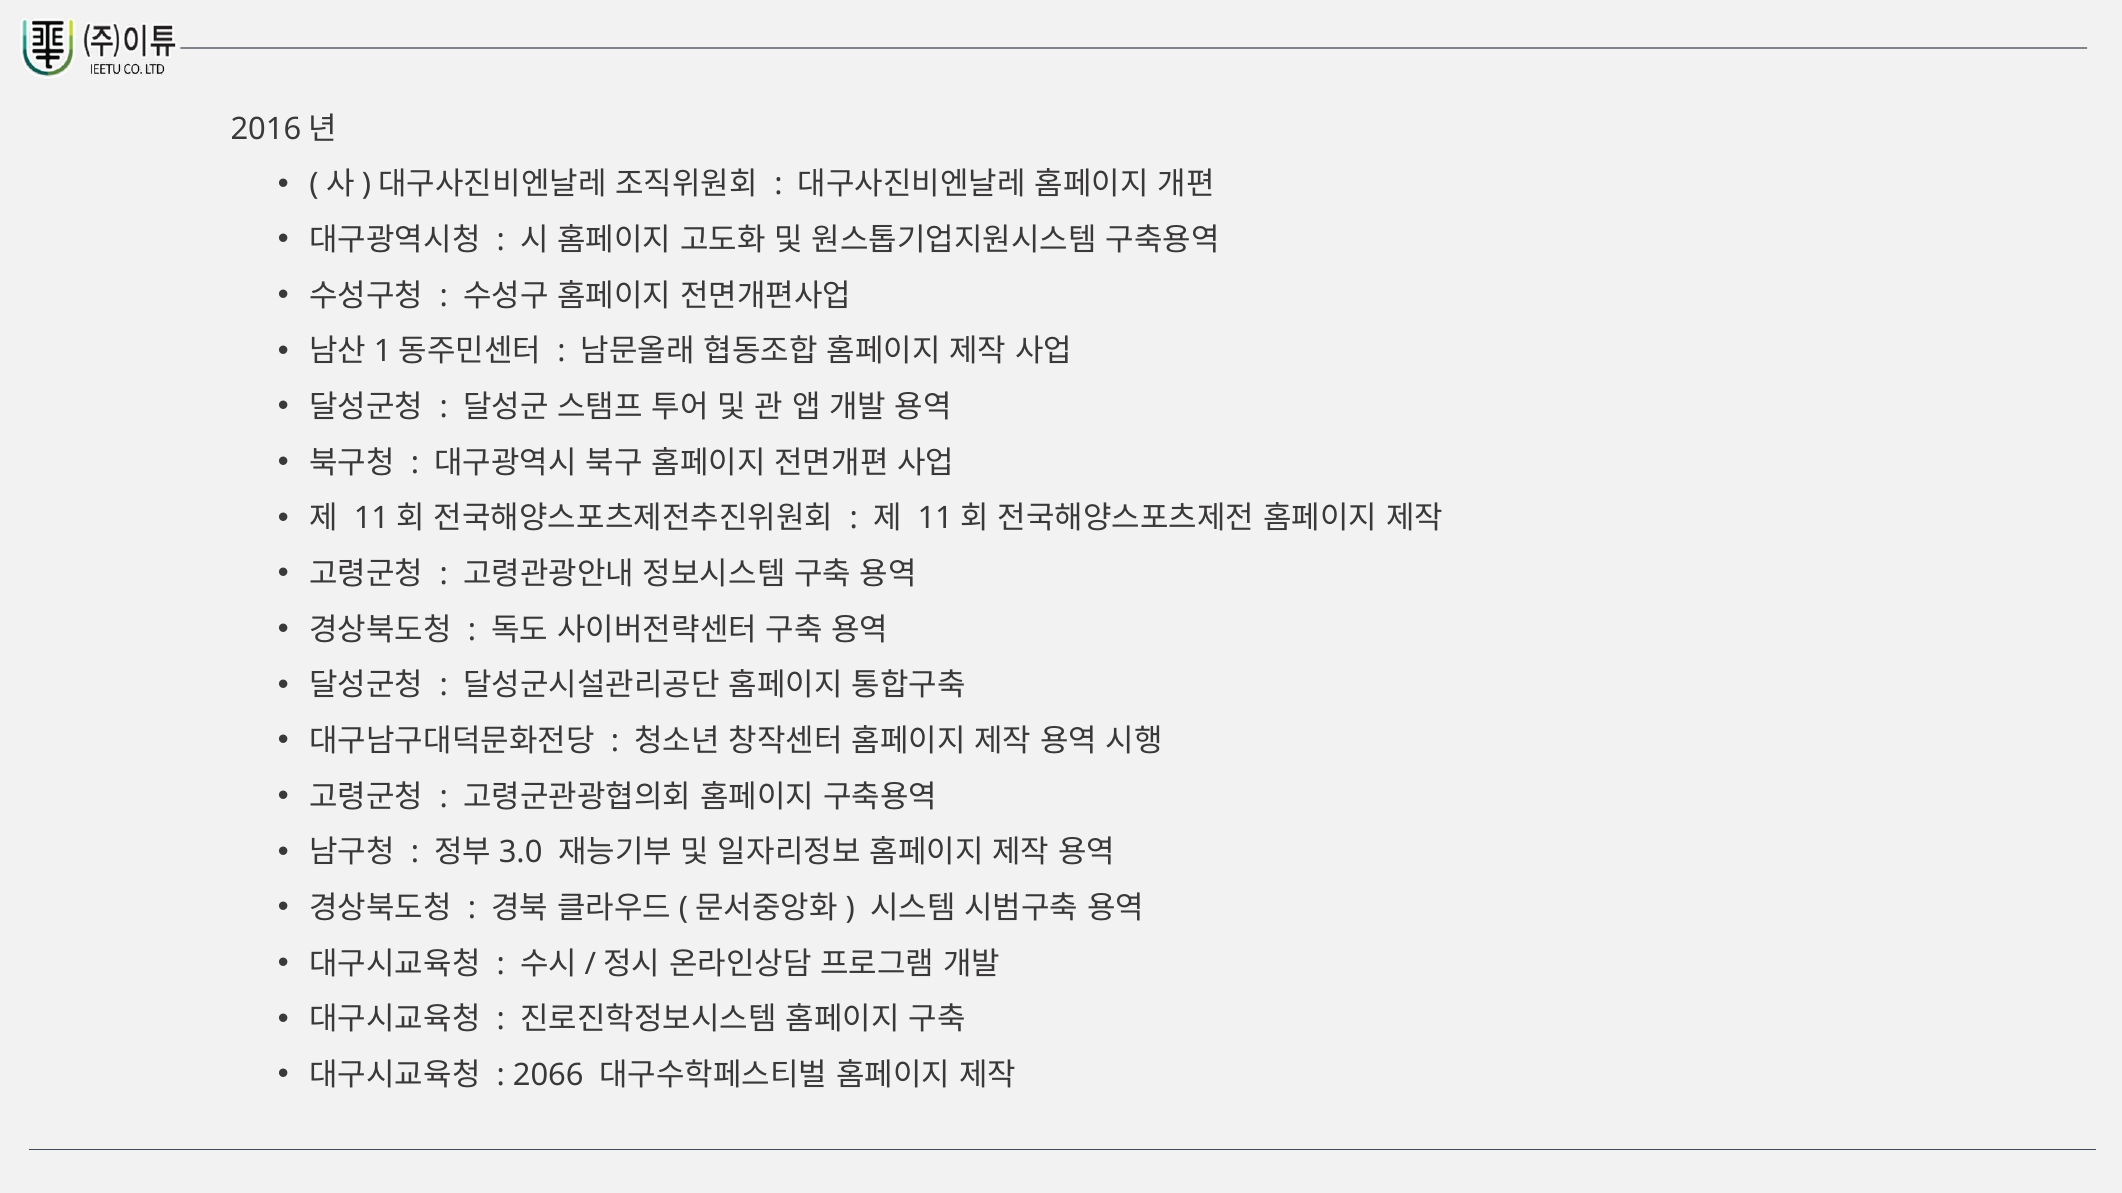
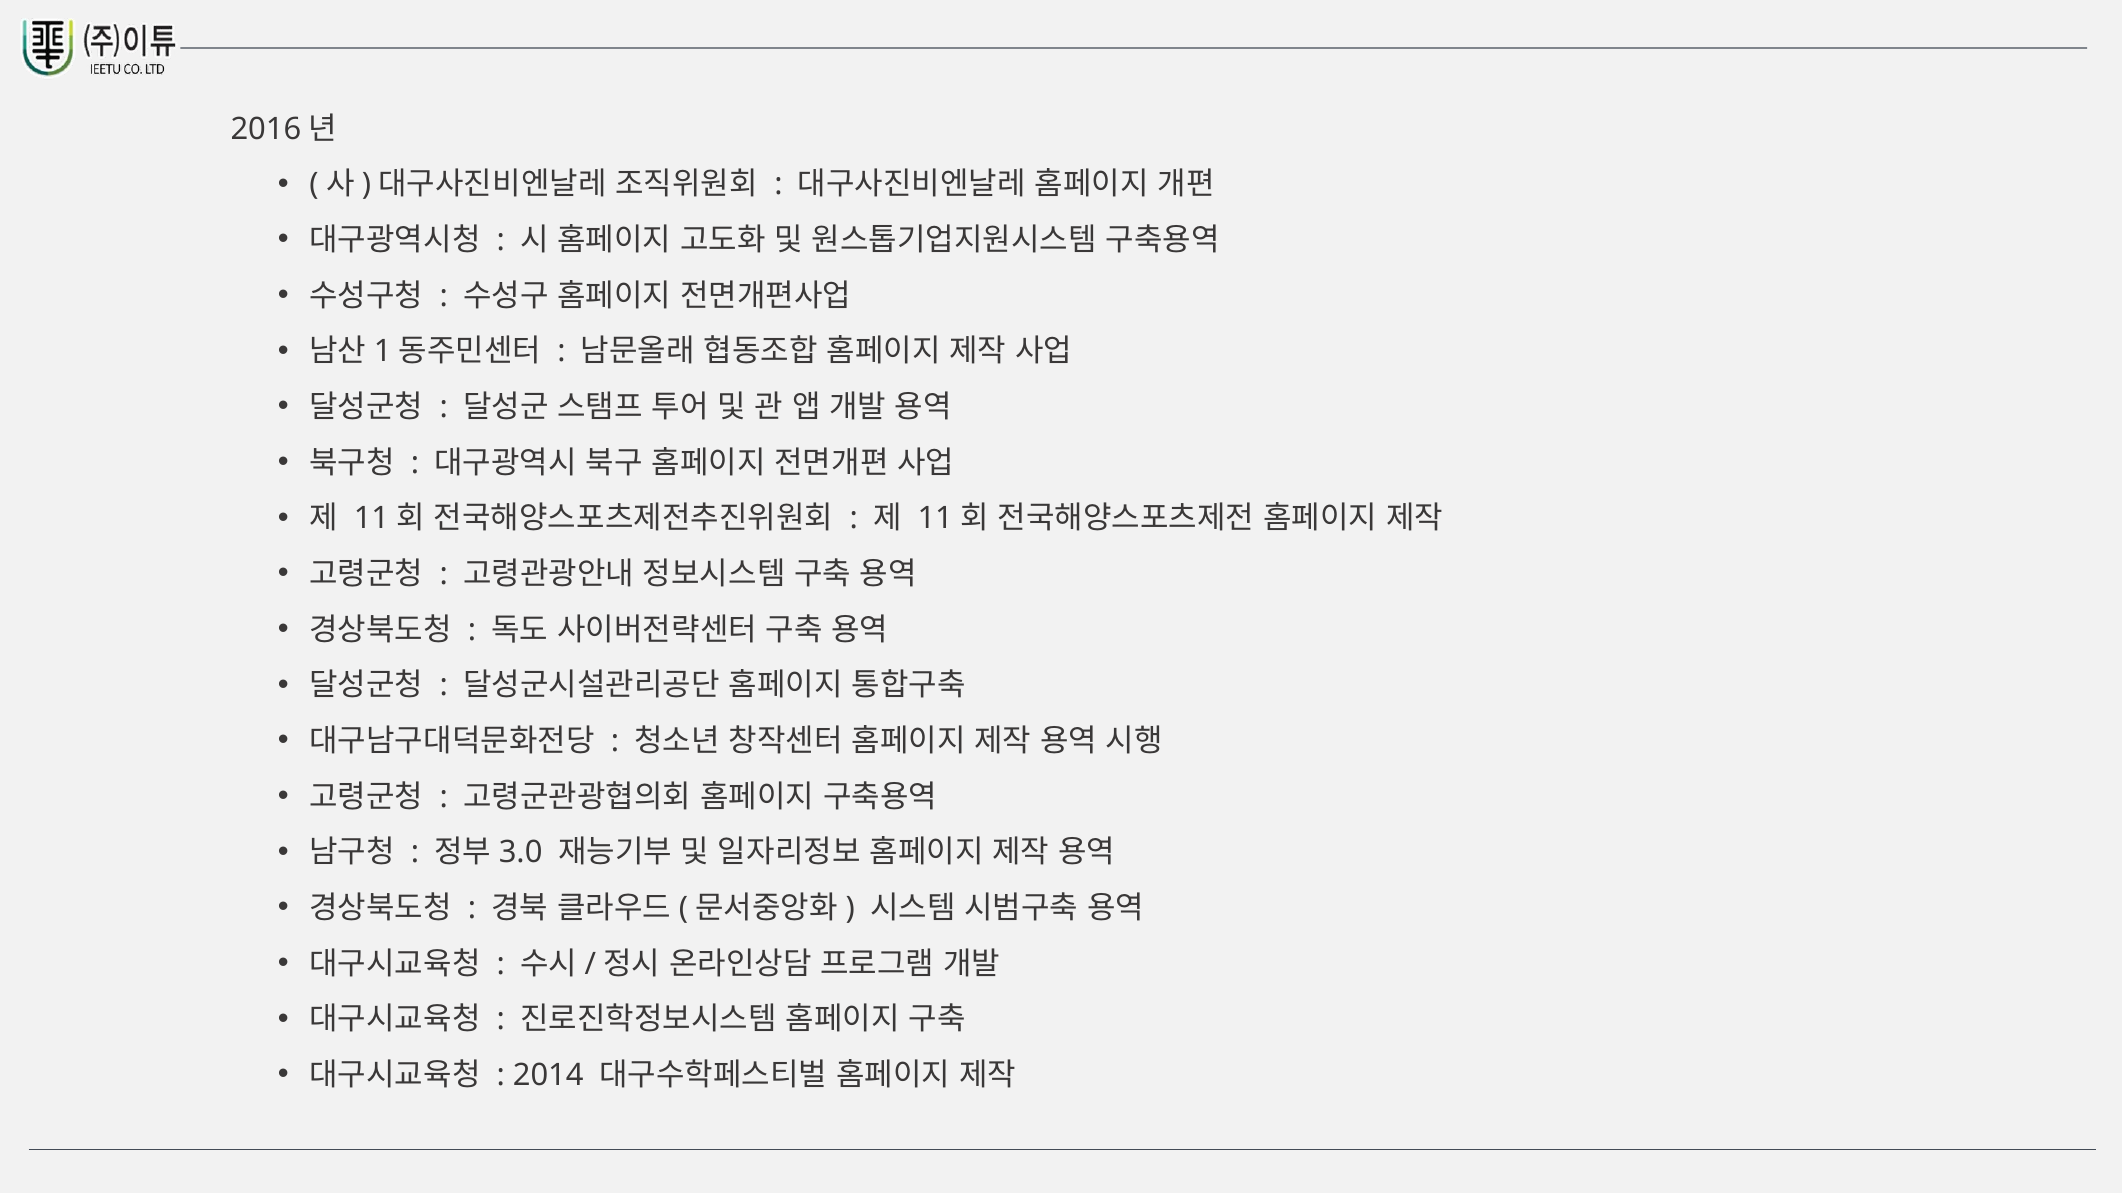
2066: 2066 -> 2014
